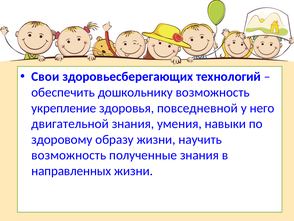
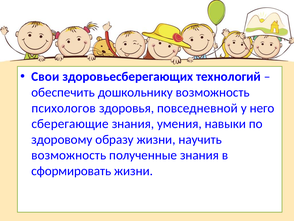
укрепление: укрепление -> психологов
двигательной: двигательной -> сберегающие
направленных: направленных -> сформировать
